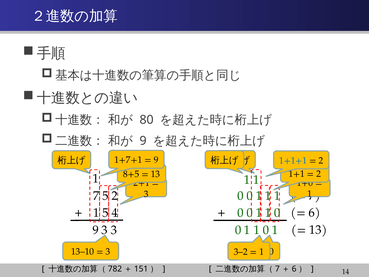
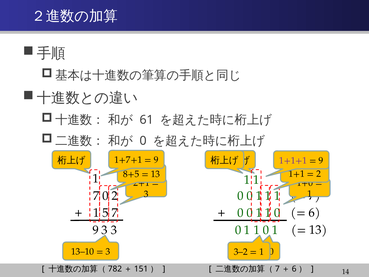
80: 80 -> 61
9 at (143, 141): 9 -> 0
1+1+1 colour: blue -> purple
2 at (321, 160): 2 -> 9
7 5: 5 -> 0
5 4: 4 -> 7
